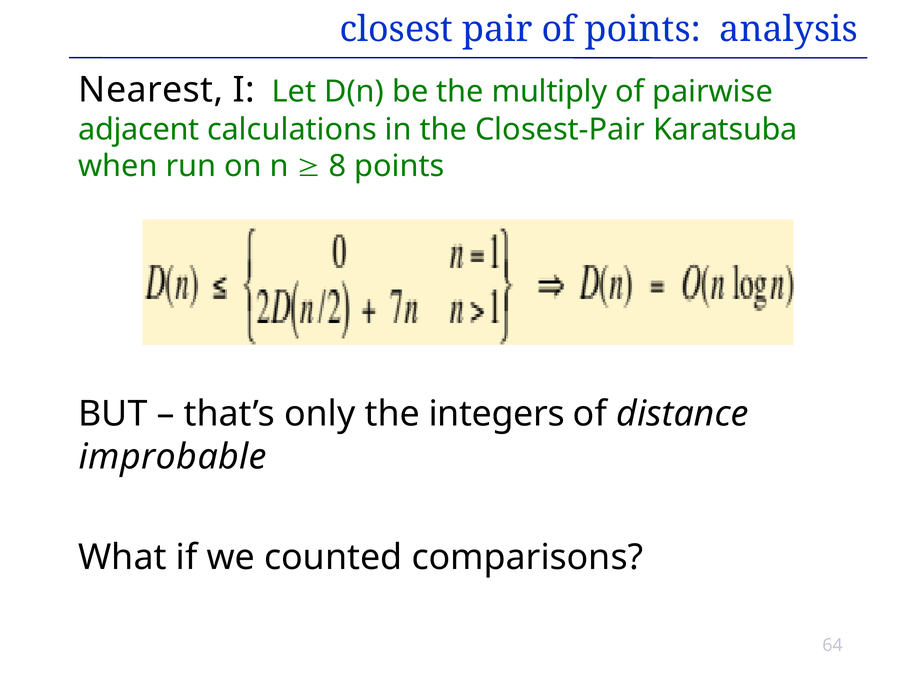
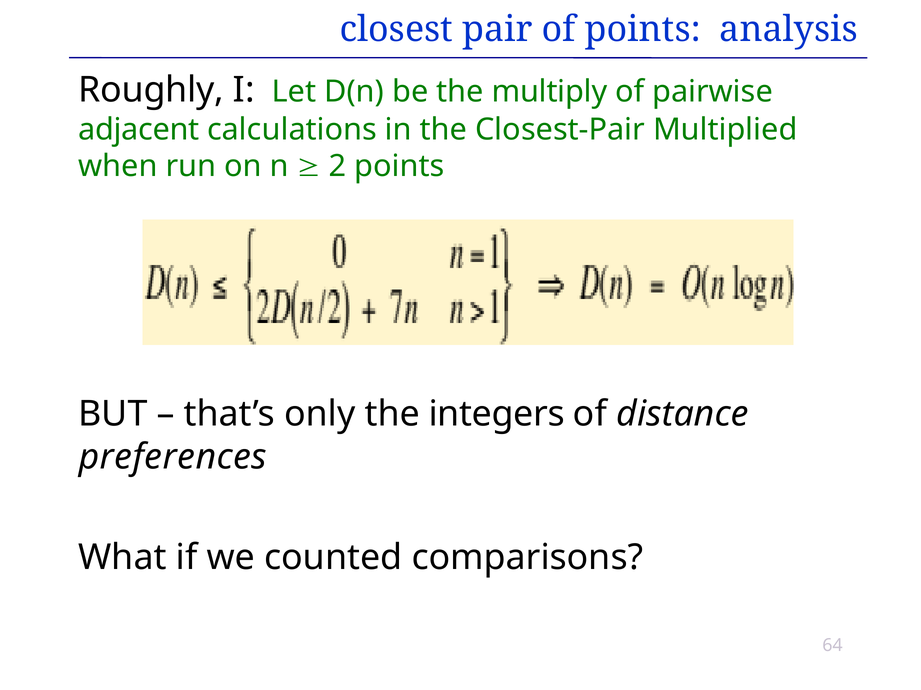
Nearest: Nearest -> Roughly
Karatsuba: Karatsuba -> Multiplied
8: 8 -> 2
improbable: improbable -> preferences
